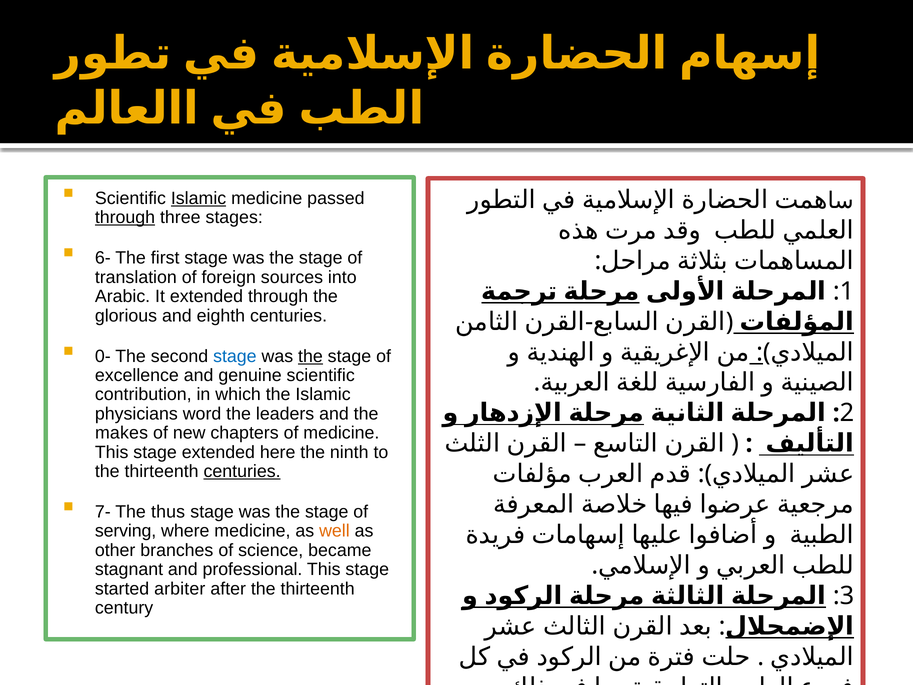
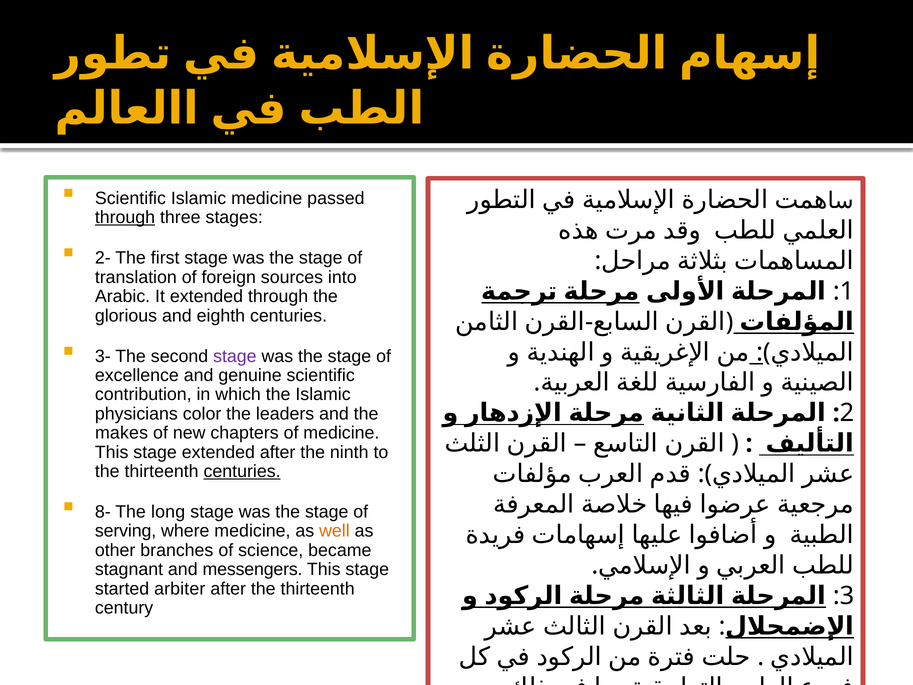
Islamic at (199, 198) underline: present -> none
6-: 6- -> 2-
0-: 0- -> 3-
stage at (235, 356) colour: blue -> purple
the at (310, 356) underline: present -> none
word: word -> color
extended here: here -> after
7-: 7- -> 8-
thus: thus -> long
professional: professional -> messengers
